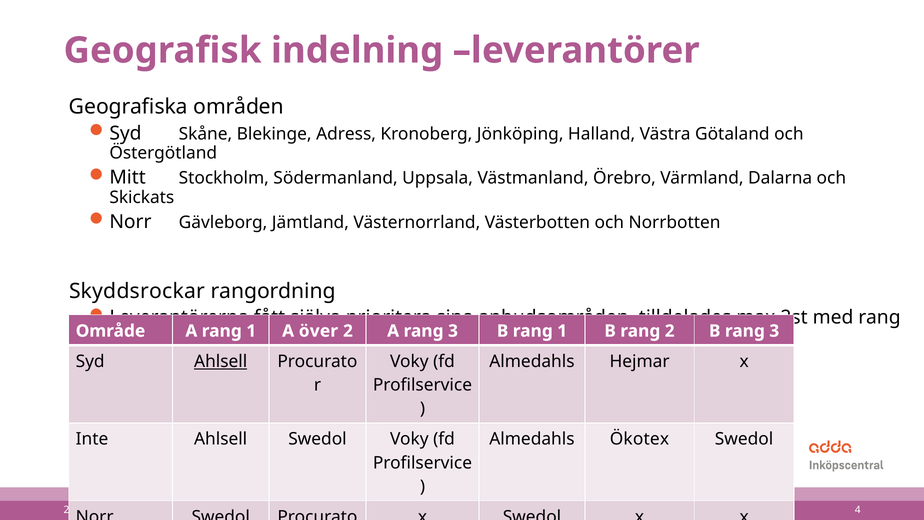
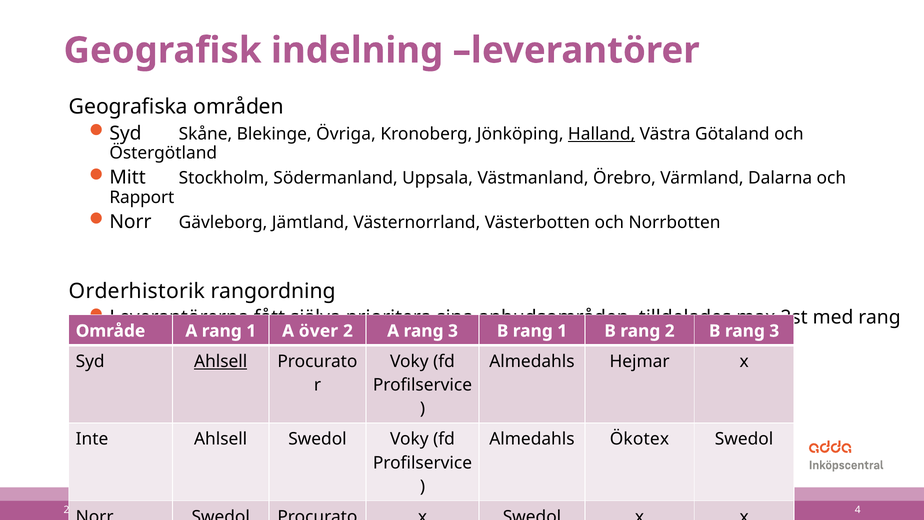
Adress: Adress -> Övriga
Halland underline: none -> present
Skickats: Skickats -> Rapport
Skyddsrockar: Skyddsrockar -> Orderhistorik
